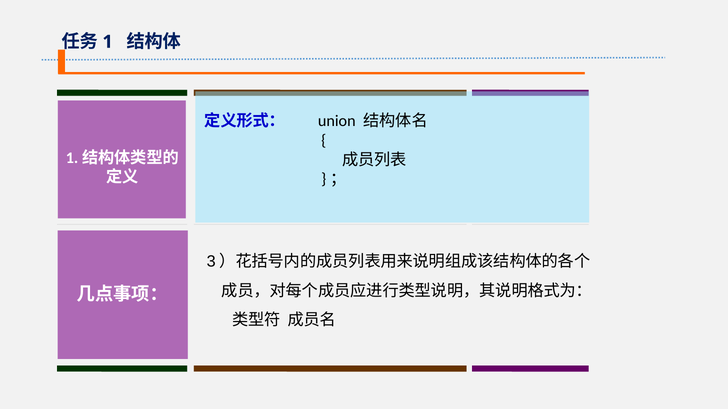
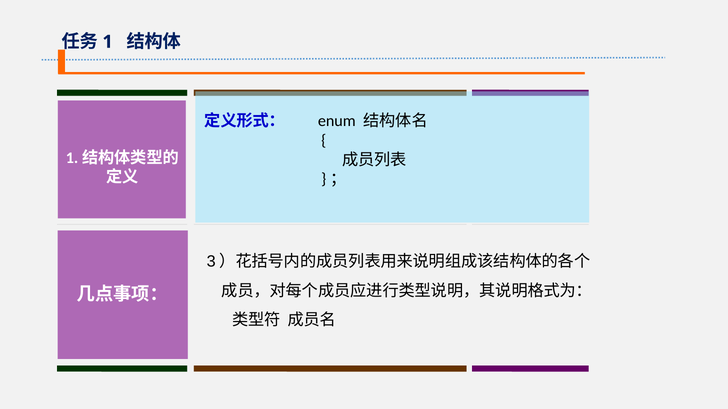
union: union -> enum
